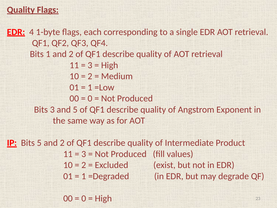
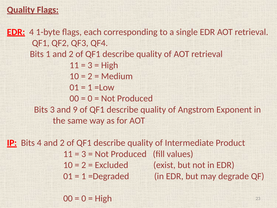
and 5: 5 -> 9
Bits 5: 5 -> 4
